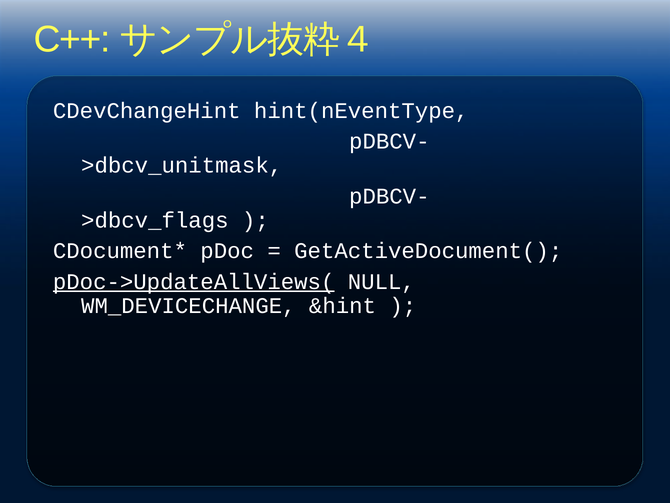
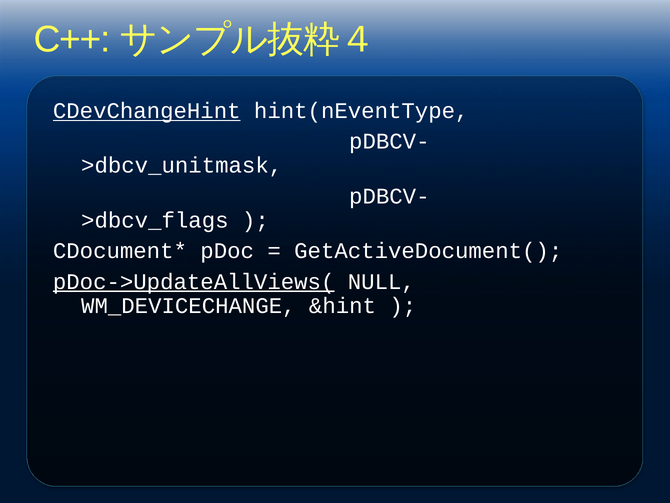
CDevChangeHint underline: none -> present
